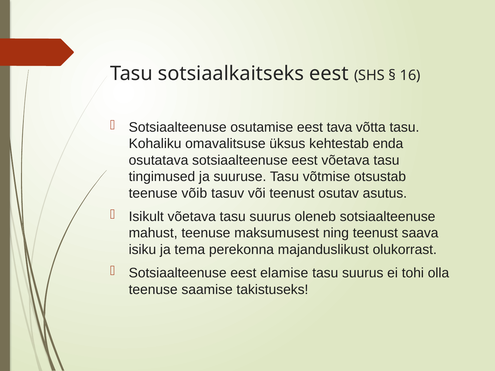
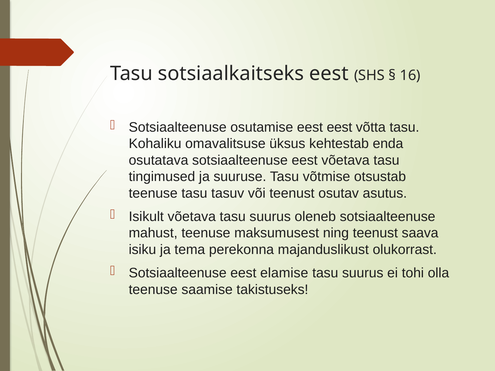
eest tava: tava -> eest
teenuse võib: võib -> tasu
